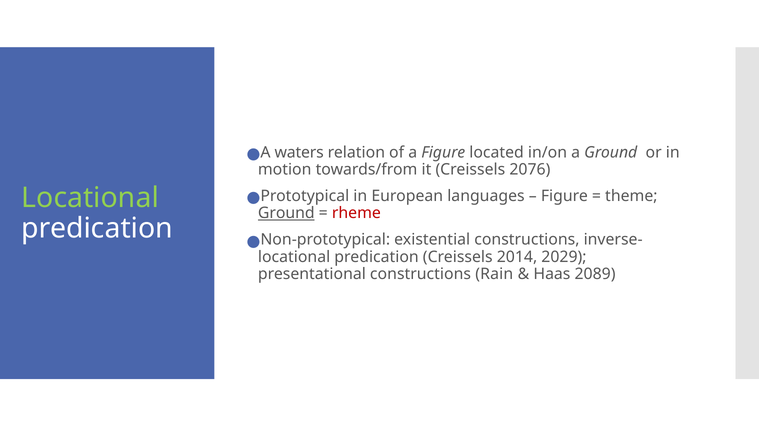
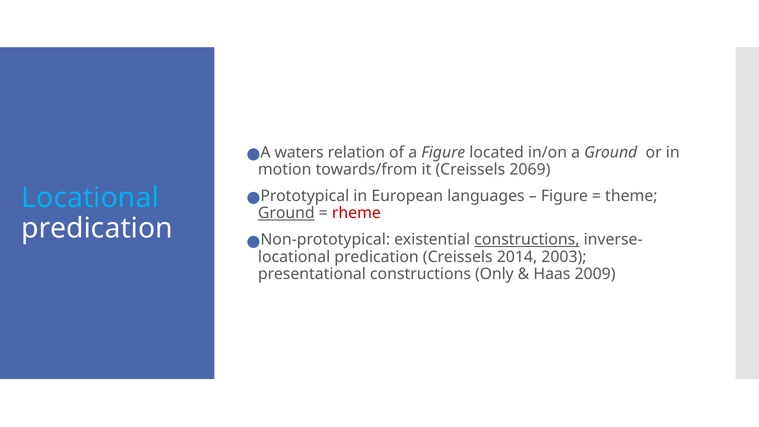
2076: 2076 -> 2069
Locational at (90, 198) colour: light green -> light blue
constructions at (527, 240) underline: none -> present
2029: 2029 -> 2003
Rain: Rain -> Only
2089: 2089 -> 2009
